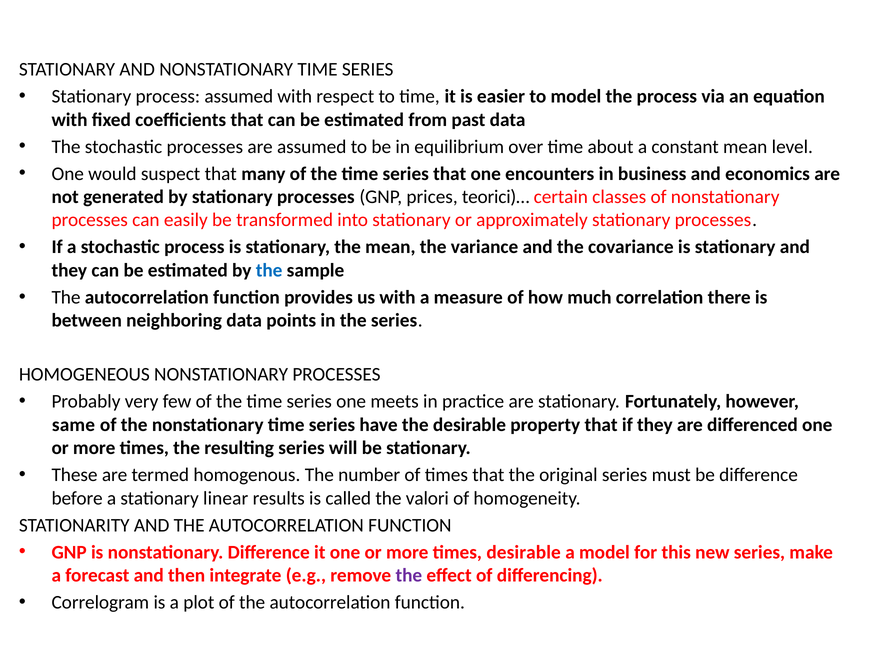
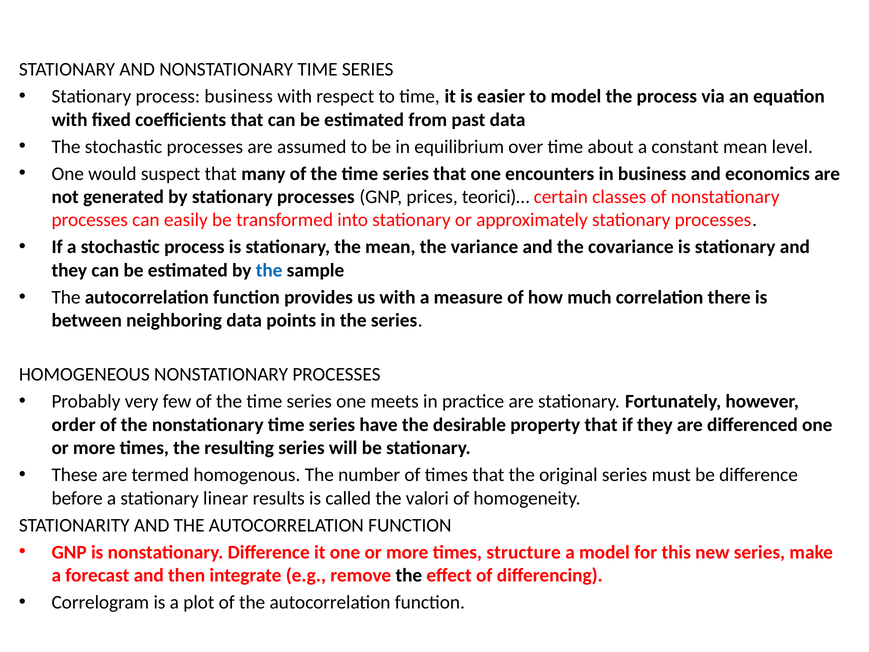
process assumed: assumed -> business
same: same -> order
times desirable: desirable -> structure
the at (409, 575) colour: purple -> black
